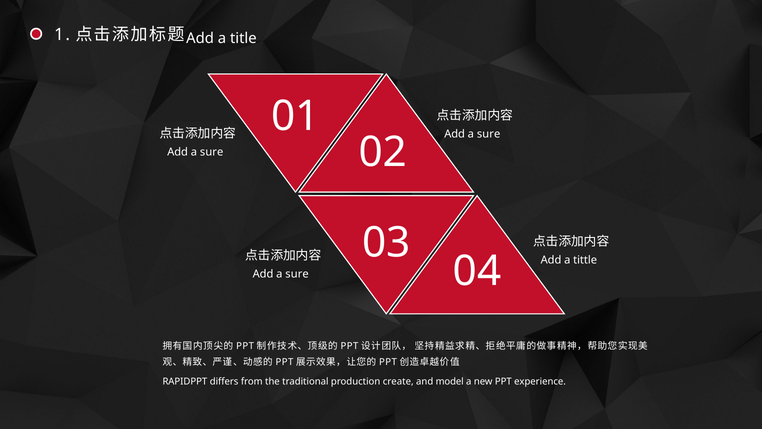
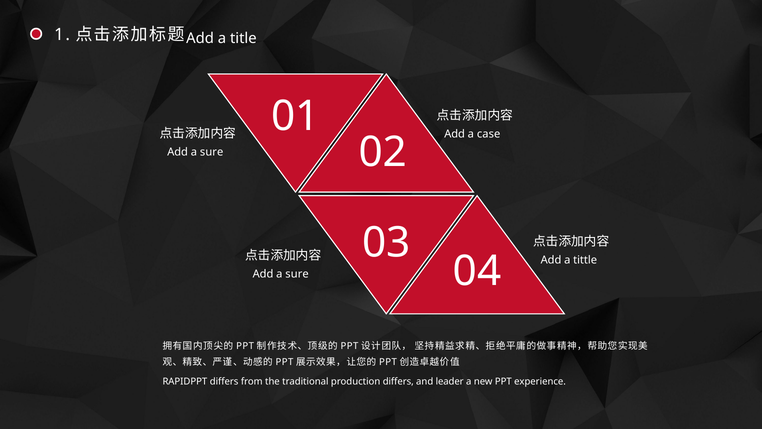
sure at (489, 134): sure -> case
production create: create -> differs
model: model -> leader
